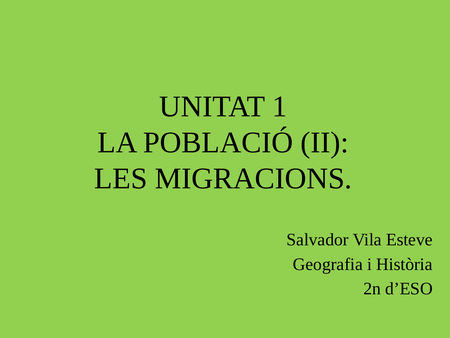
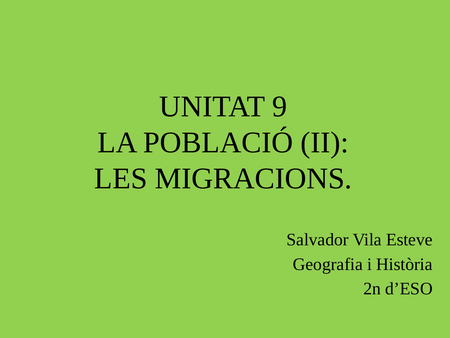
1: 1 -> 9
